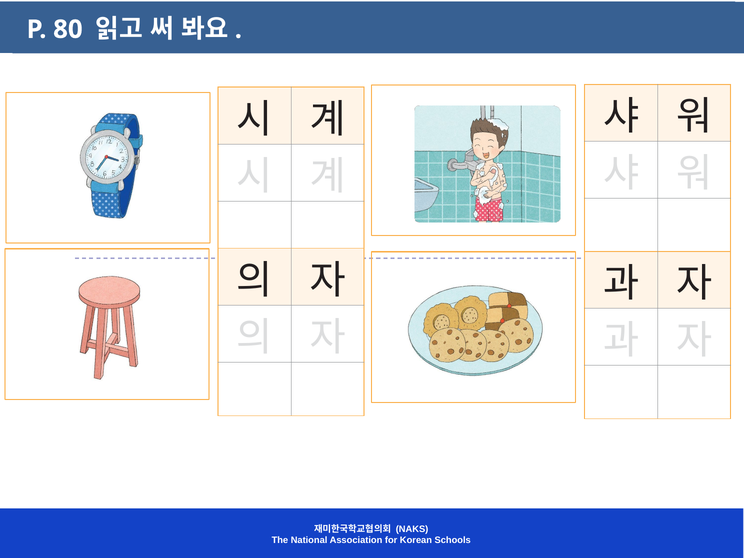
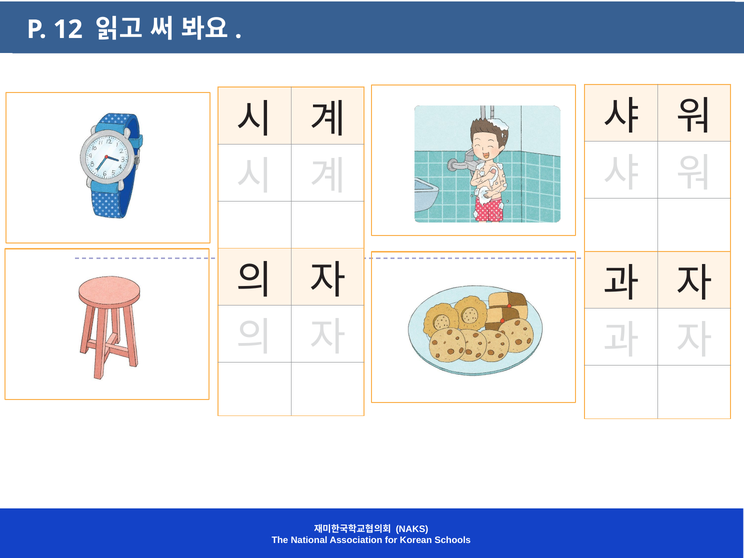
80: 80 -> 12
